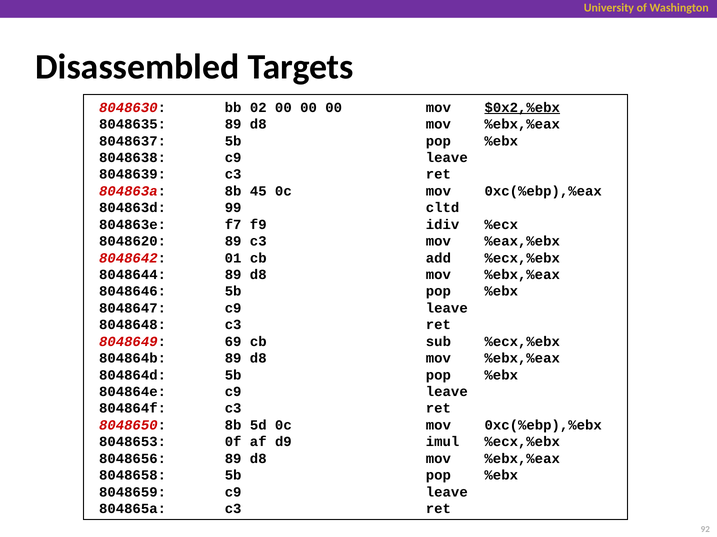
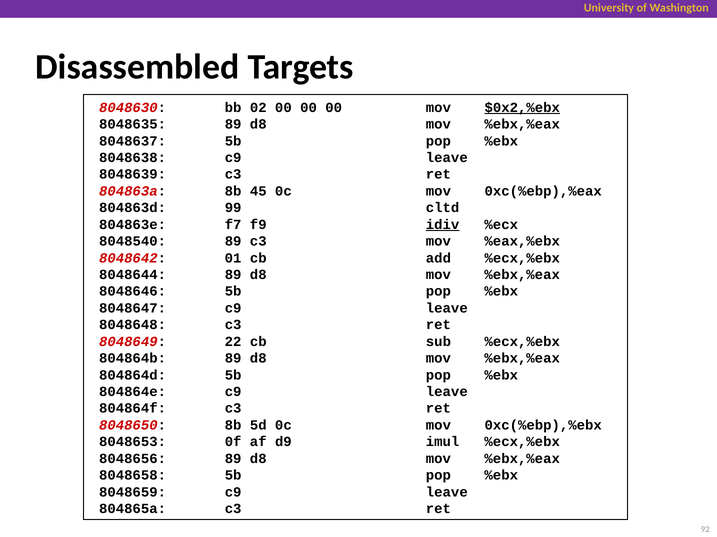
idiv underline: none -> present
8048620: 8048620 -> 8048540
69: 69 -> 22
